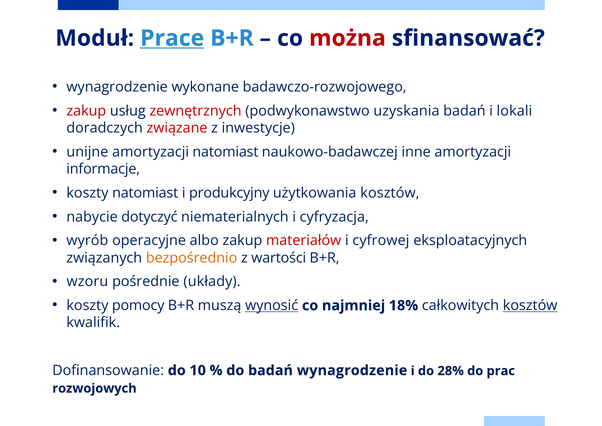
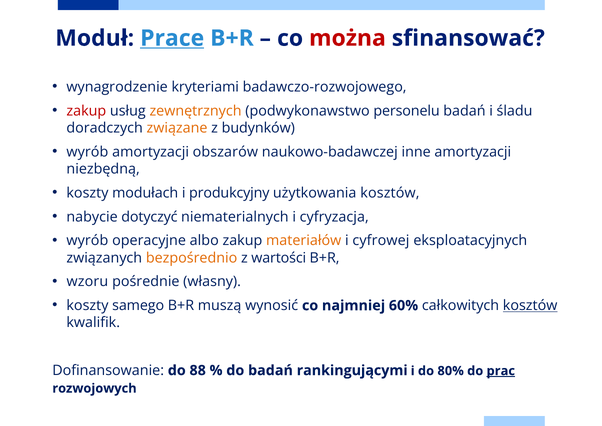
wykonane: wykonane -> kryteriami
zewnętrznych colour: red -> orange
uzyskania: uzyskania -> personelu
lokali: lokali -> śladu
związane colour: red -> orange
inwestycje: inwestycje -> budynków
unijne at (87, 152): unijne -> wyrób
amortyzacji natomiast: natomiast -> obszarów
informacje: informacje -> niezbędną
koszty natomiast: natomiast -> modułach
materiałów colour: red -> orange
układy: układy -> własny
pomocy: pomocy -> samego
wynosić underline: present -> none
18%: 18% -> 60%
10: 10 -> 88
badań wynagrodzenie: wynagrodzenie -> rankingującymi
28%: 28% -> 80%
prac underline: none -> present
